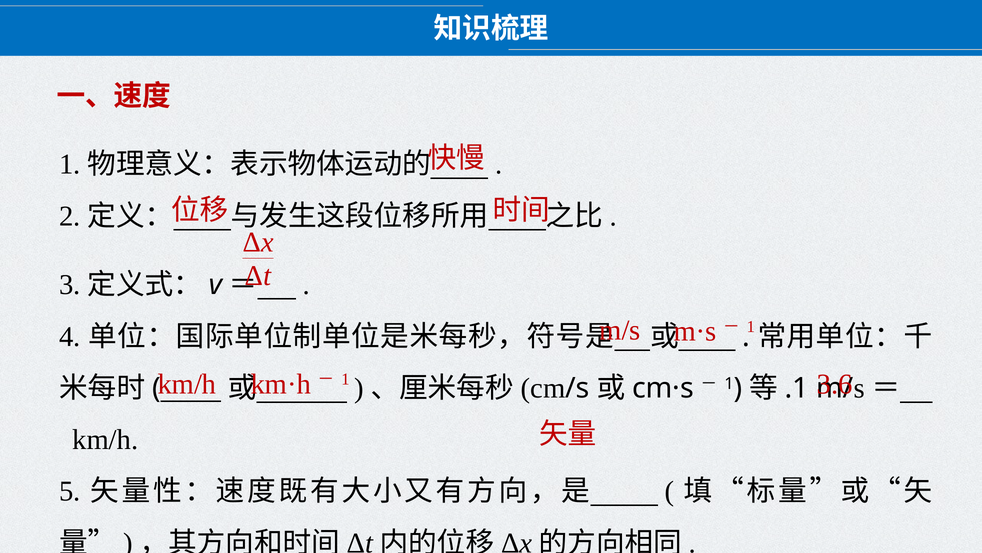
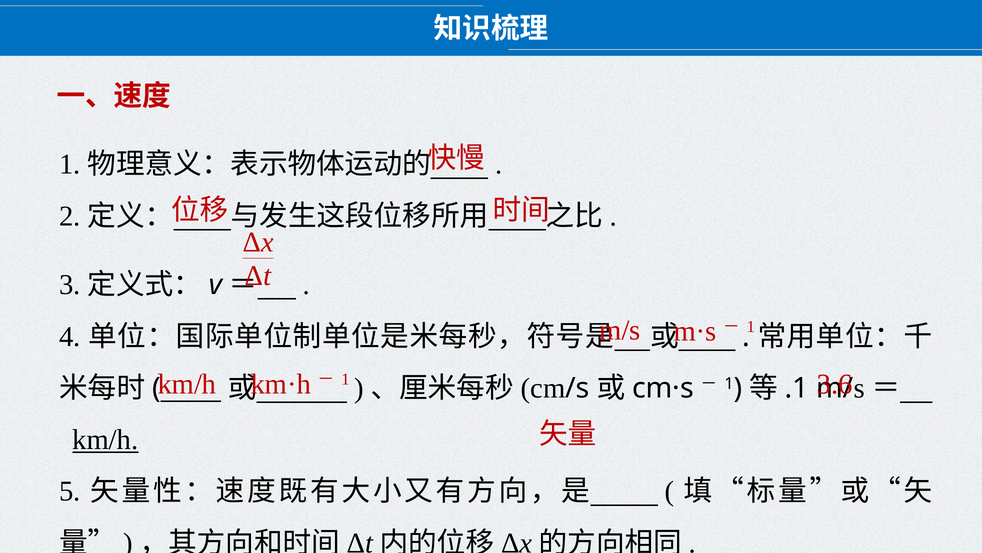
km/h at (105, 440) underline: none -> present
